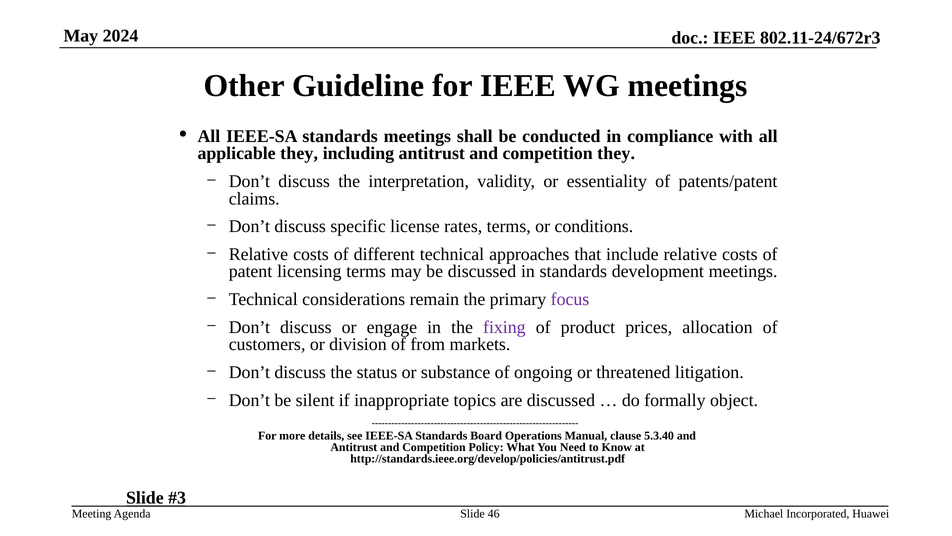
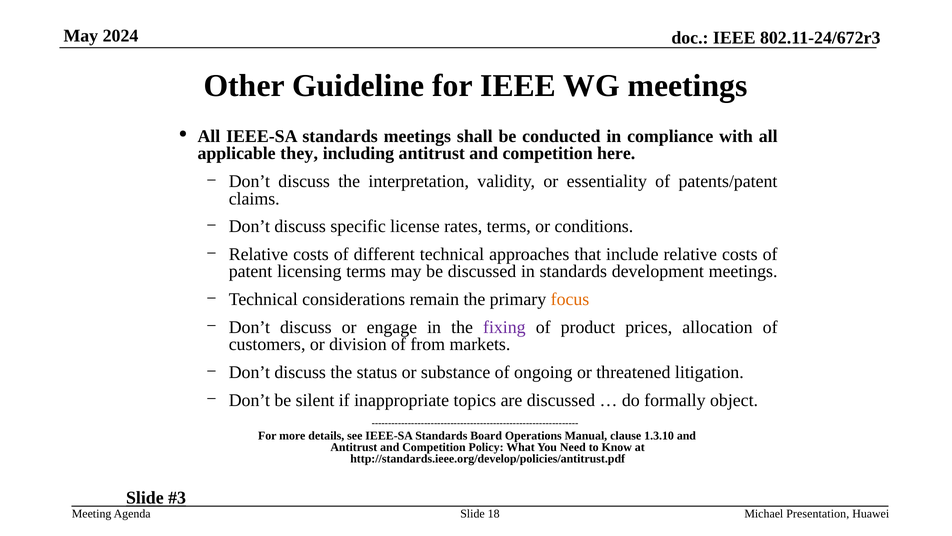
competition they: they -> here
focus colour: purple -> orange
5.3.40: 5.3.40 -> 1.3.10
46: 46 -> 18
Incorporated: Incorporated -> Presentation
